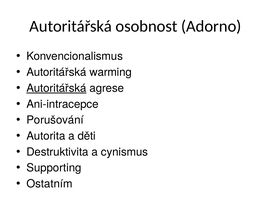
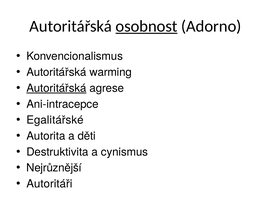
osobnost underline: none -> present
Porušování: Porušování -> Egalitářské
Supporting: Supporting -> Nejrůznější
Ostatním: Ostatním -> Autoritáři
